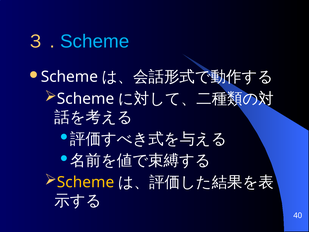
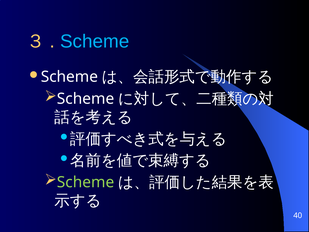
Scheme at (86, 182) colour: yellow -> light green
